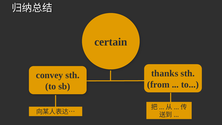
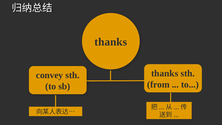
certain at (111, 42): certain -> thanks
